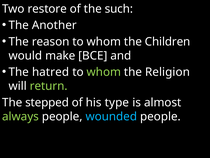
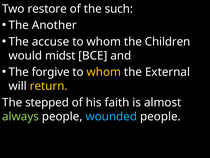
reason: reason -> accuse
make: make -> midst
hatred: hatred -> forgive
whom at (104, 72) colour: light green -> yellow
Religion: Religion -> External
return colour: light green -> yellow
type: type -> faith
